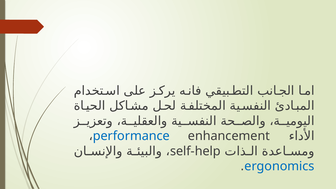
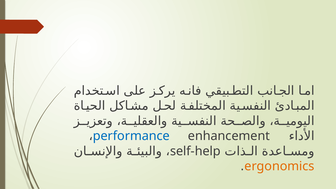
ergonomics colour: blue -> orange
